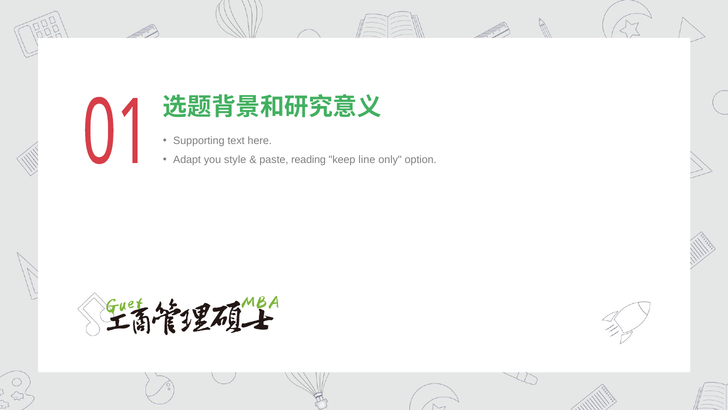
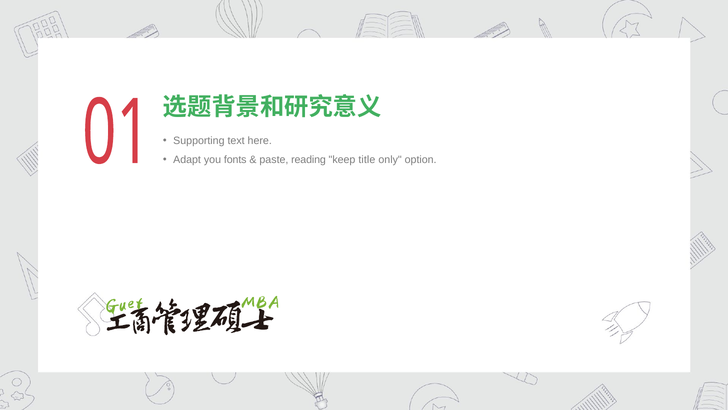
style: style -> fonts
line: line -> title
